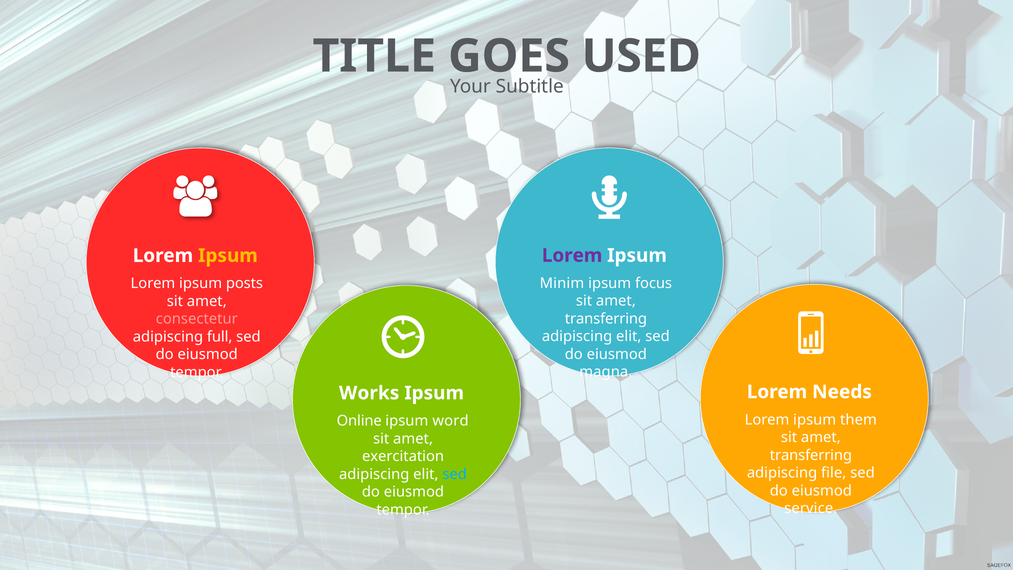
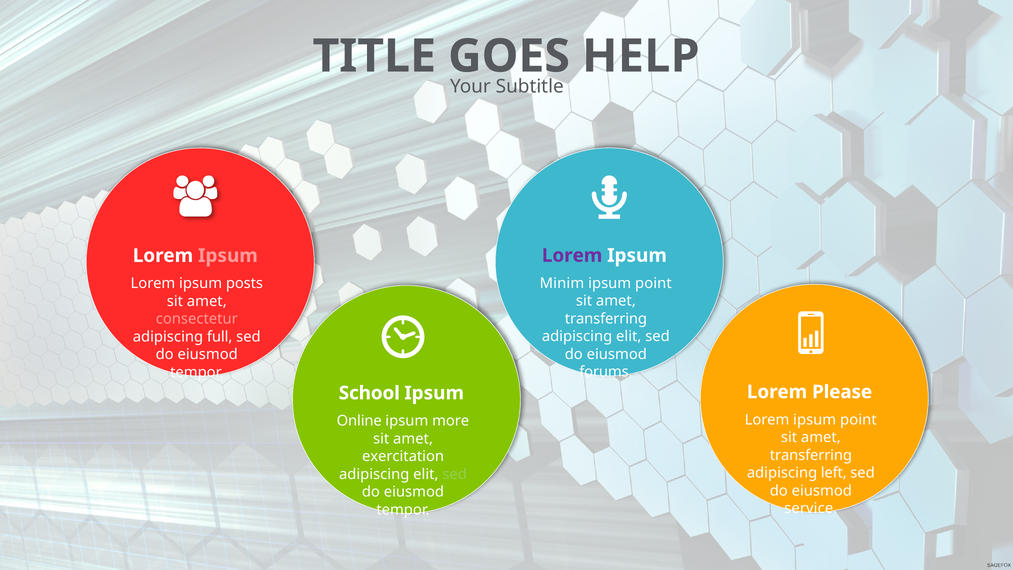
USED: USED -> HELP
Ipsum at (228, 256) colour: yellow -> pink
focus at (654, 283): focus -> point
magna: magna -> forums
Needs: Needs -> Please
Works: Works -> School
Lorem ipsum them: them -> point
word: word -> more
file: file -> left
sed at (455, 474) colour: light blue -> light green
